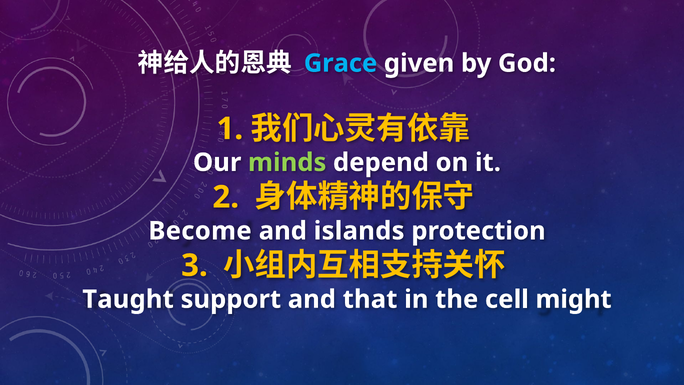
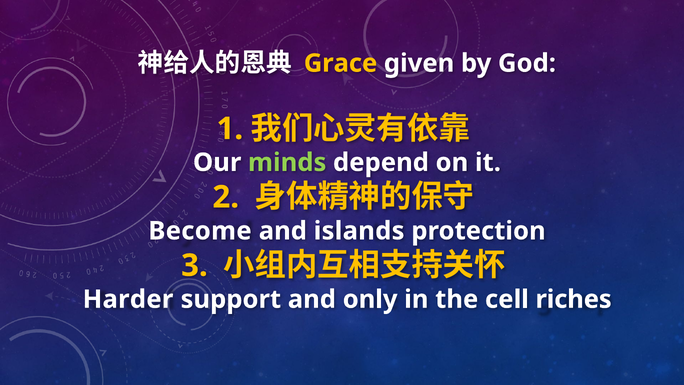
Grace colour: light blue -> yellow
Taught: Taught -> Harder
that: that -> only
might: might -> riches
